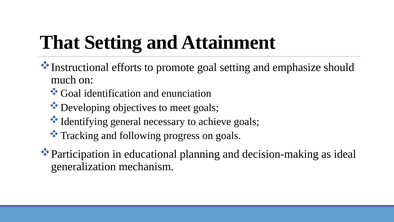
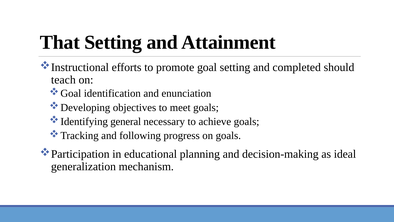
emphasize: emphasize -> completed
much: much -> teach
